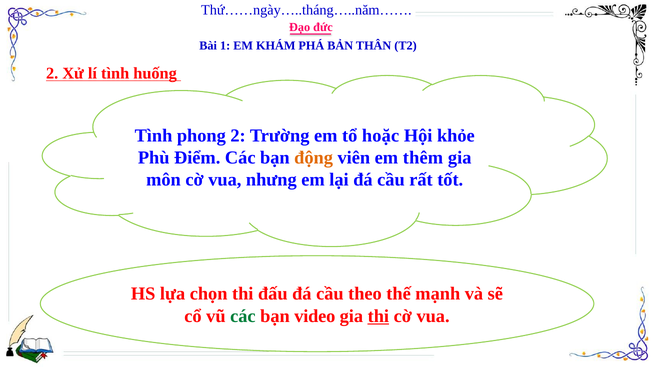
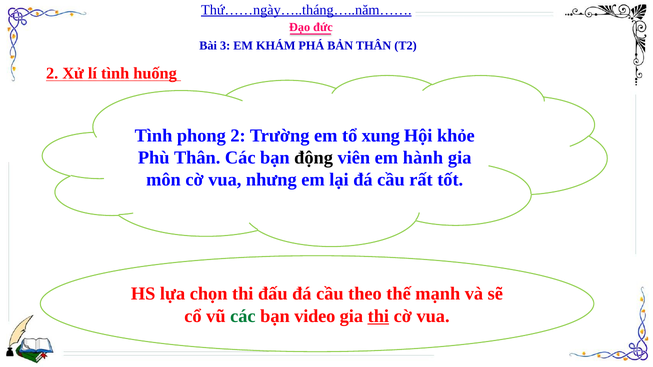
Thứ……ngày…..tháng…..năm…… underline: none -> present
1: 1 -> 3
hoặc: hoặc -> xung
Phù Điểm: Điểm -> Thân
động colour: orange -> black
thêm: thêm -> hành
